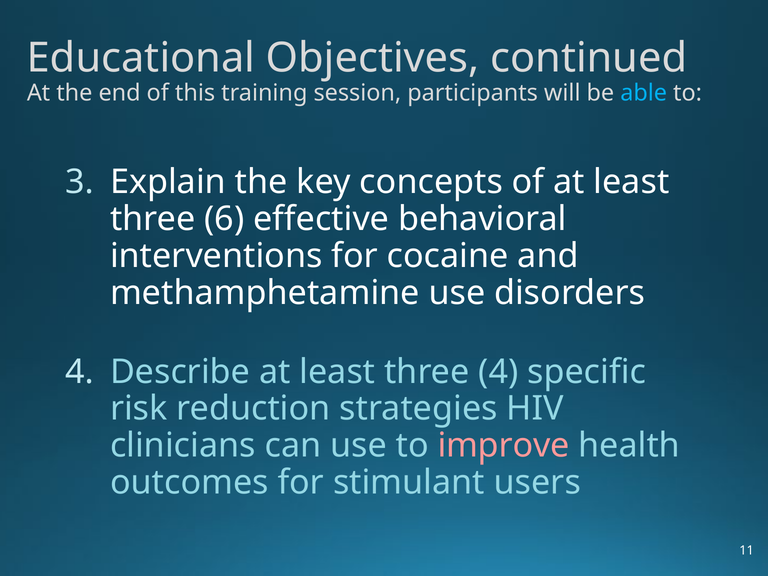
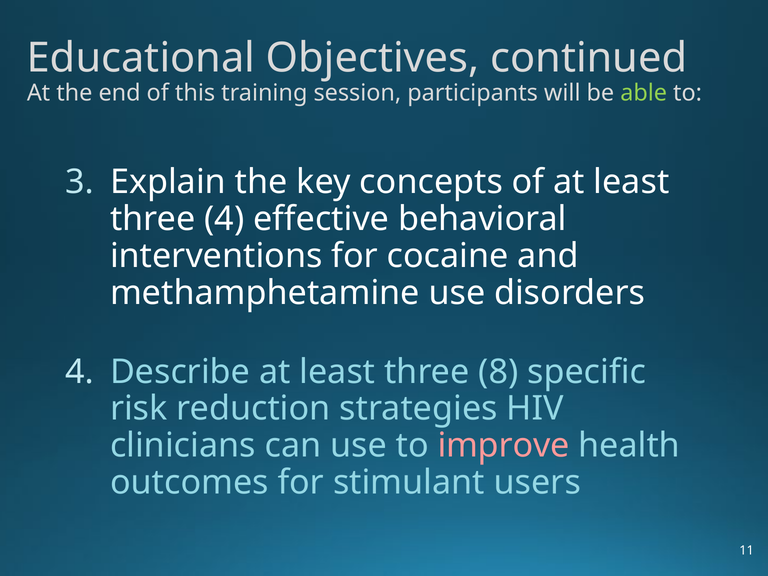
able colour: light blue -> light green
three 6: 6 -> 4
three 4: 4 -> 8
